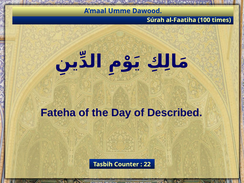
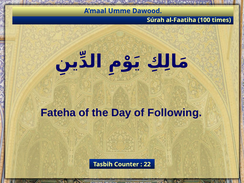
Described: Described -> Following
